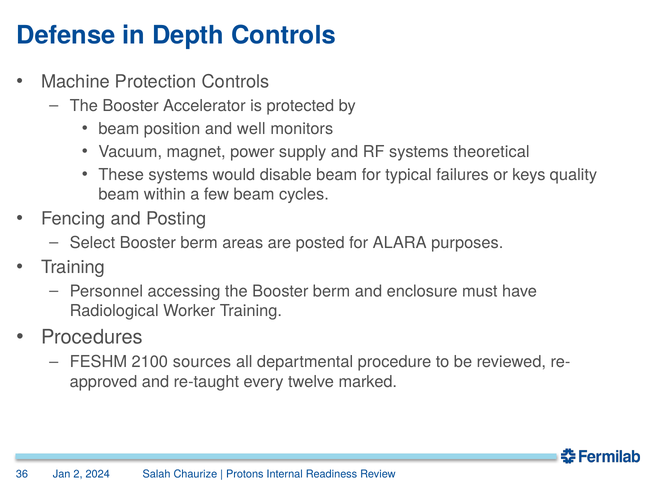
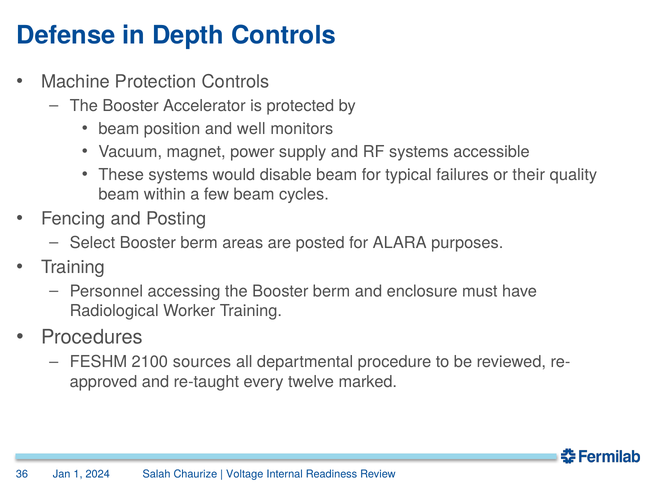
theoretical: theoretical -> accessible
keys: keys -> their
2: 2 -> 1
Protons: Protons -> Voltage
